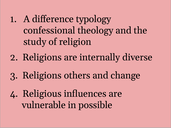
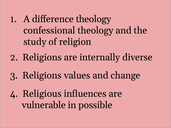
difference typology: typology -> theology
others: others -> values
